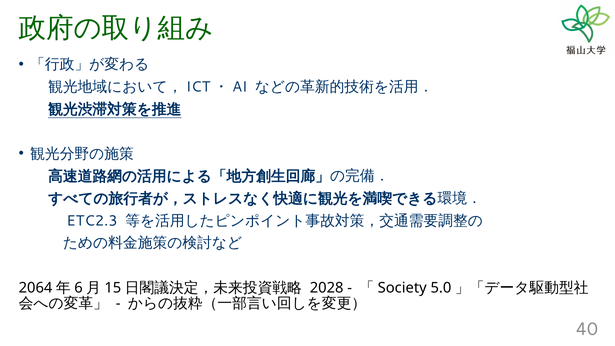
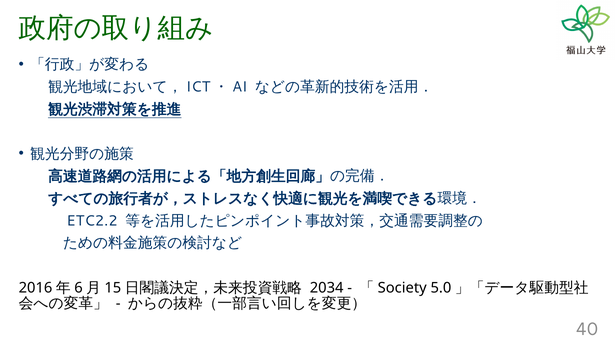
ETC2.3: ETC2.3 -> ETC2.2
2064: 2064 -> 2016
2028: 2028 -> 2034
